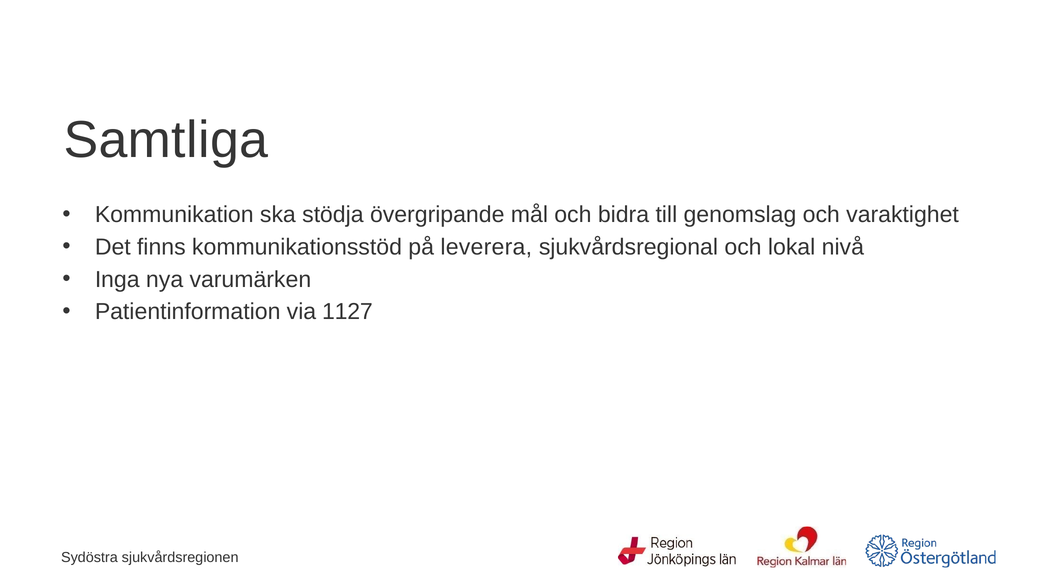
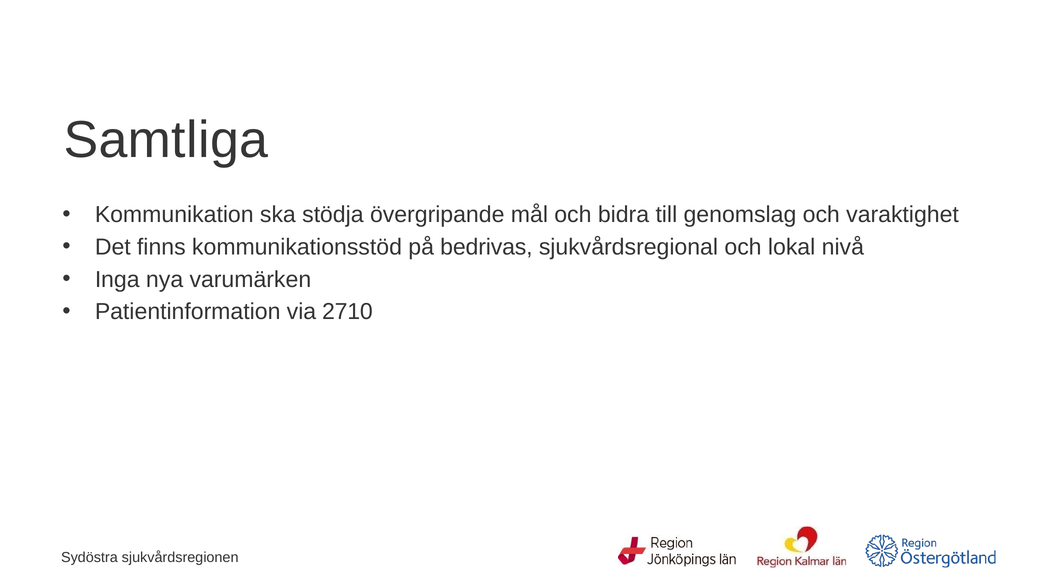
leverera: leverera -> bedrivas
1127: 1127 -> 2710
